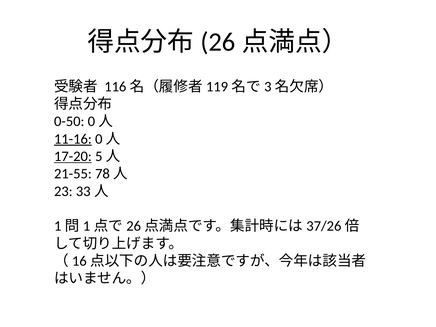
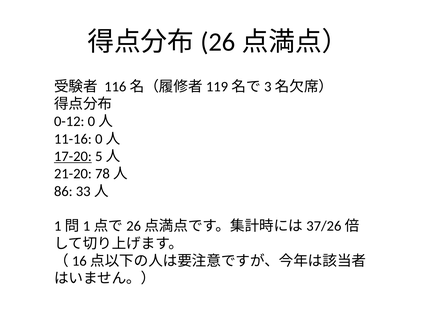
0-50: 0-50 -> 0-12
11-16 underline: present -> none
21-55: 21-55 -> 21-20
23: 23 -> 86
